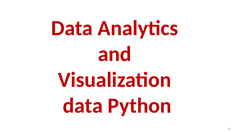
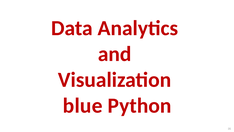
data at (83, 105): data -> blue
